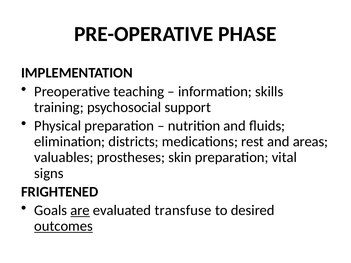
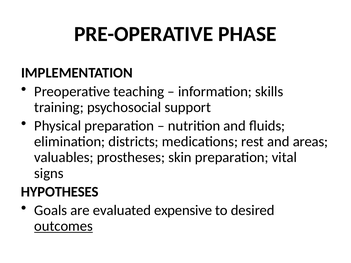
FRIGHTENED: FRIGHTENED -> HYPOTHESES
are underline: present -> none
transfuse: transfuse -> expensive
